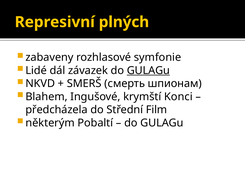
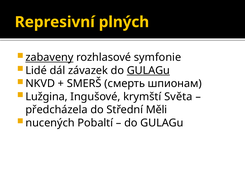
zabaveny underline: none -> present
Blahem: Blahem -> Lužgina
Konci: Konci -> Světa
Film: Film -> Měli
některým: některým -> nucených
